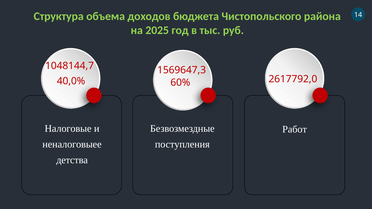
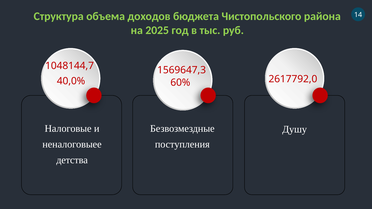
Работ: Работ -> Душу
